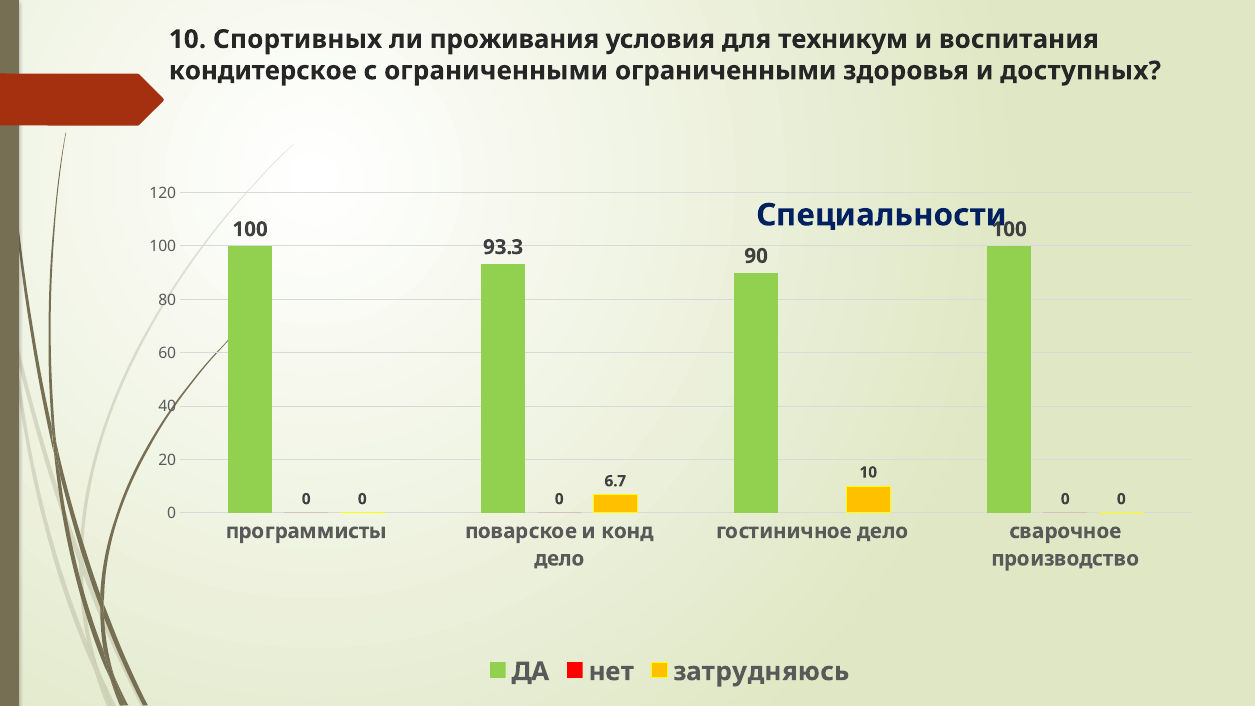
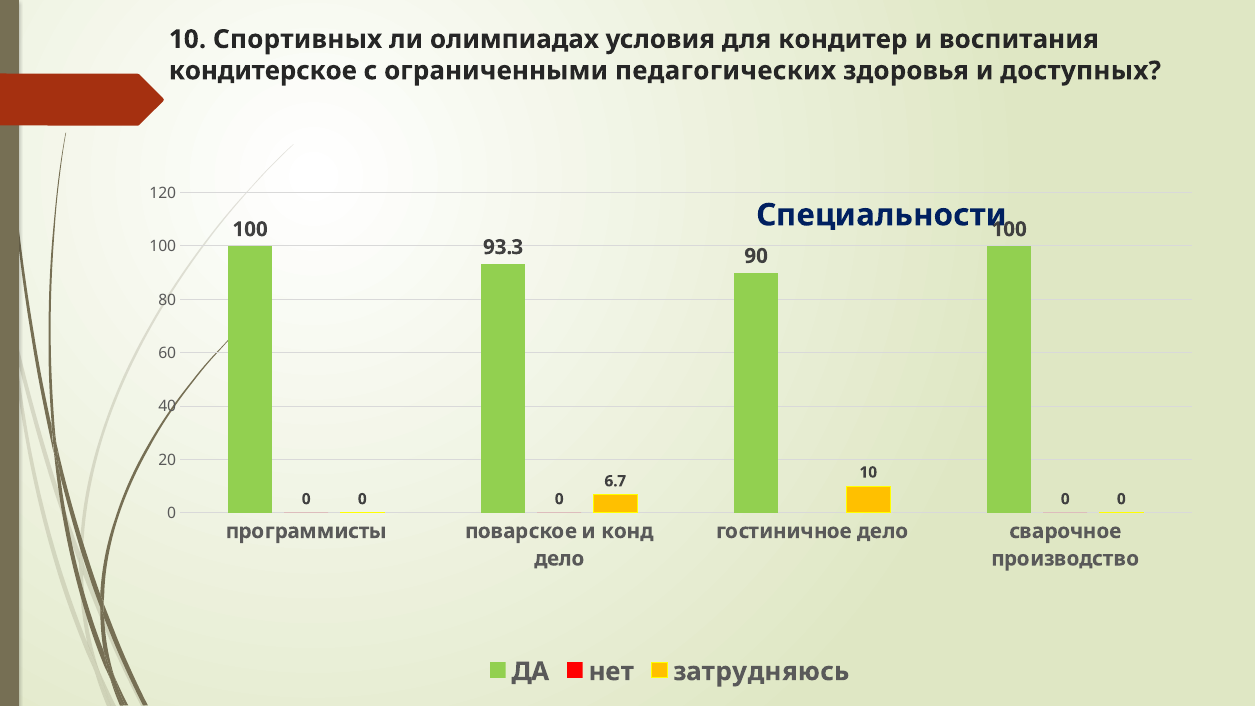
проживания: проживания -> олимпиадах
техникум: техникум -> кондитер
ограниченными ограниченными: ограниченными -> педагогических
